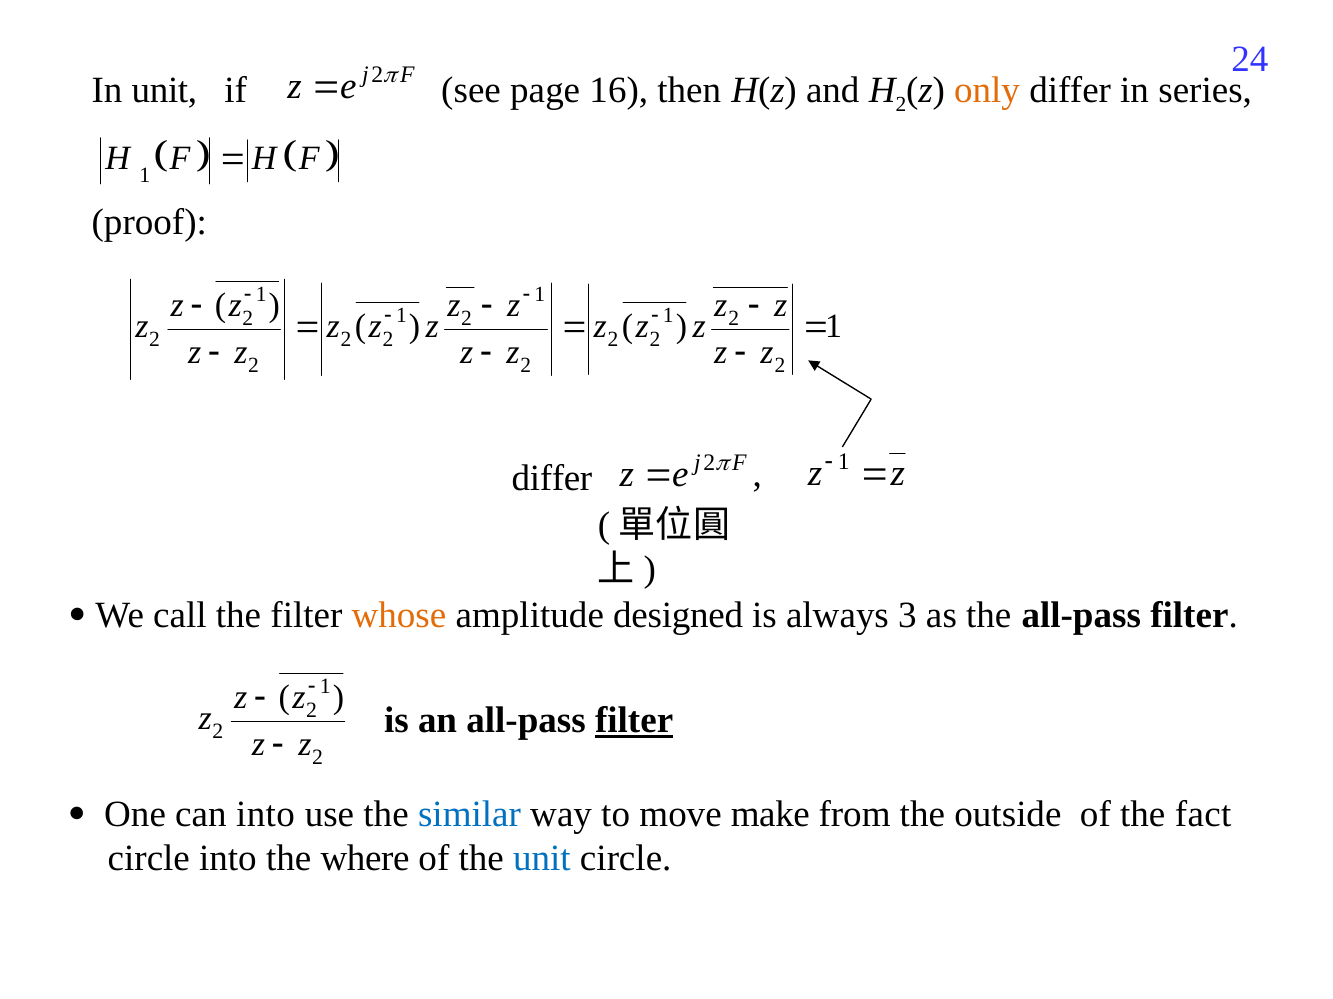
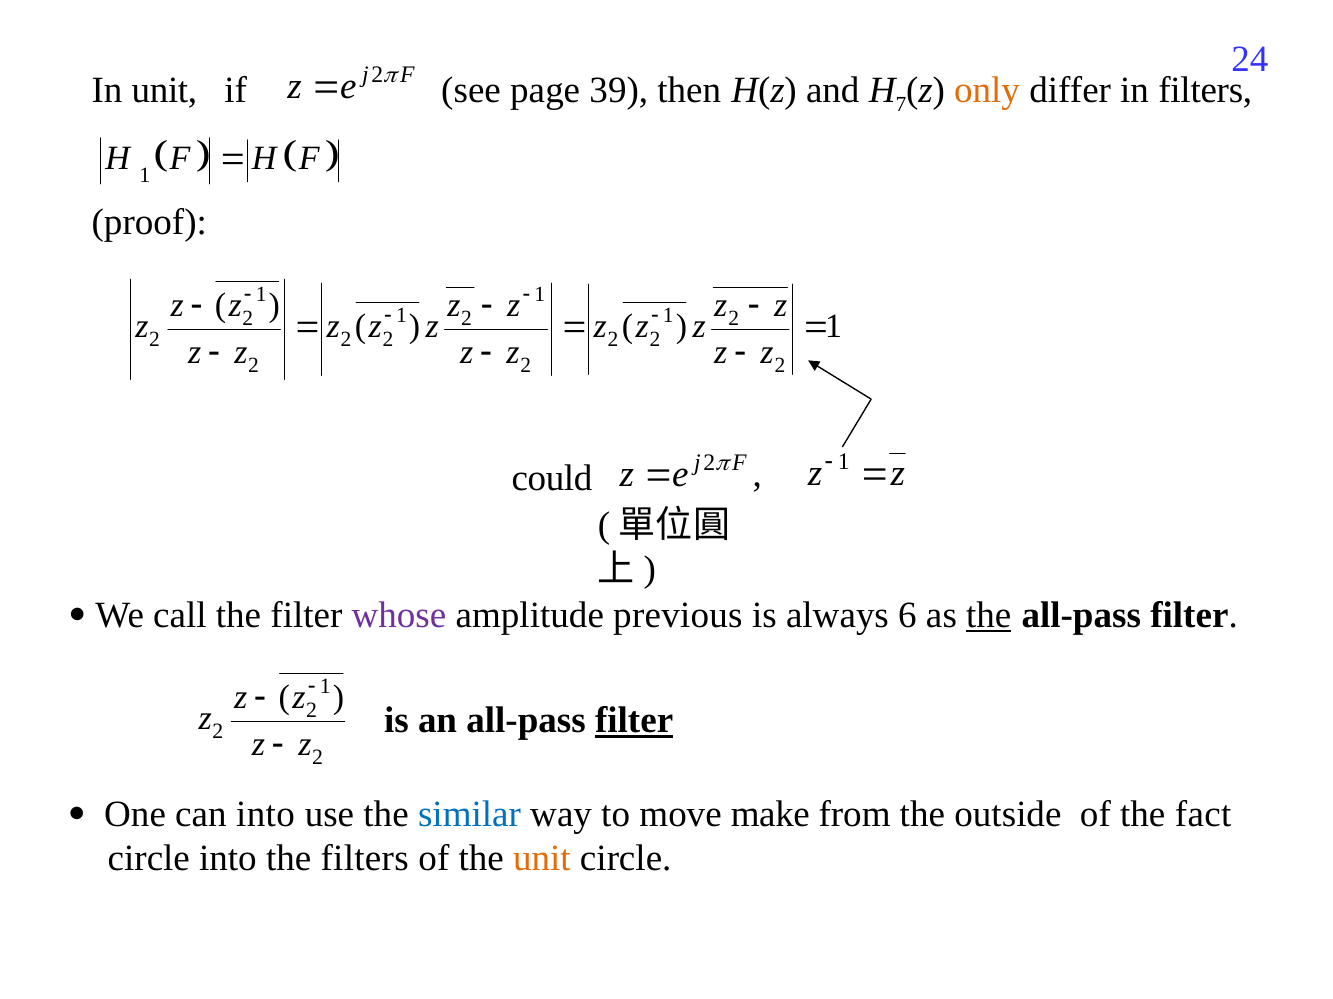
16: 16 -> 39
2 at (901, 105): 2 -> 7
in series: series -> filters
differ at (552, 479): differ -> could
whose colour: orange -> purple
designed: designed -> previous
3: 3 -> 6
the at (989, 615) underline: none -> present
the where: where -> filters
unit at (542, 859) colour: blue -> orange
